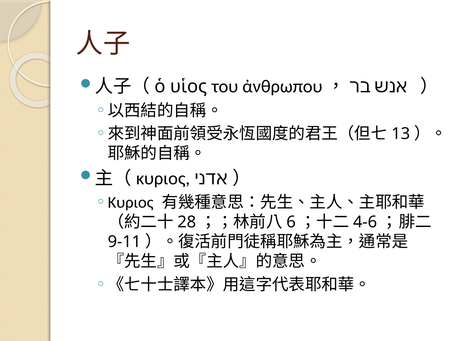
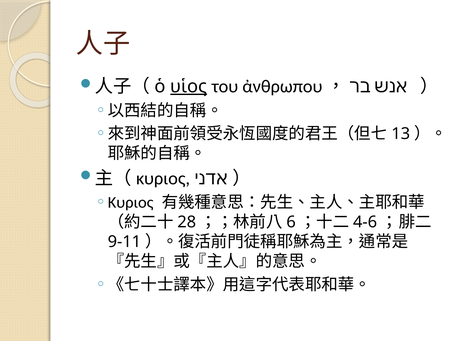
υἱος underline: none -> present
